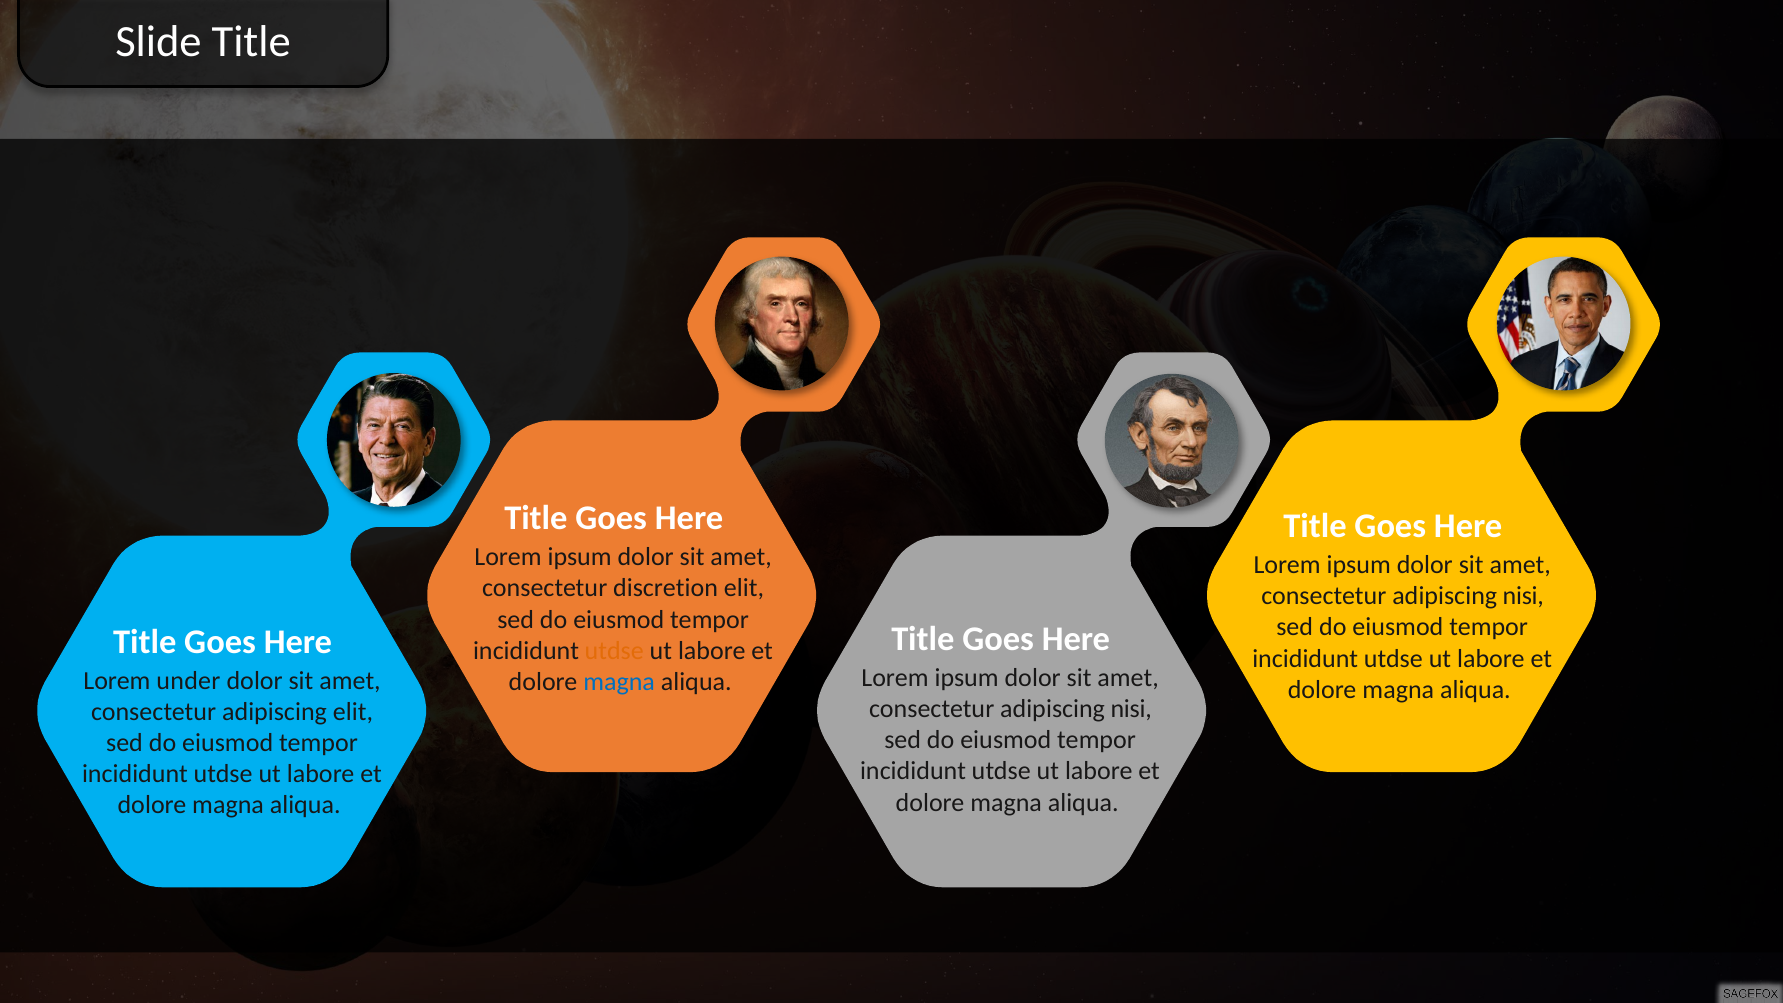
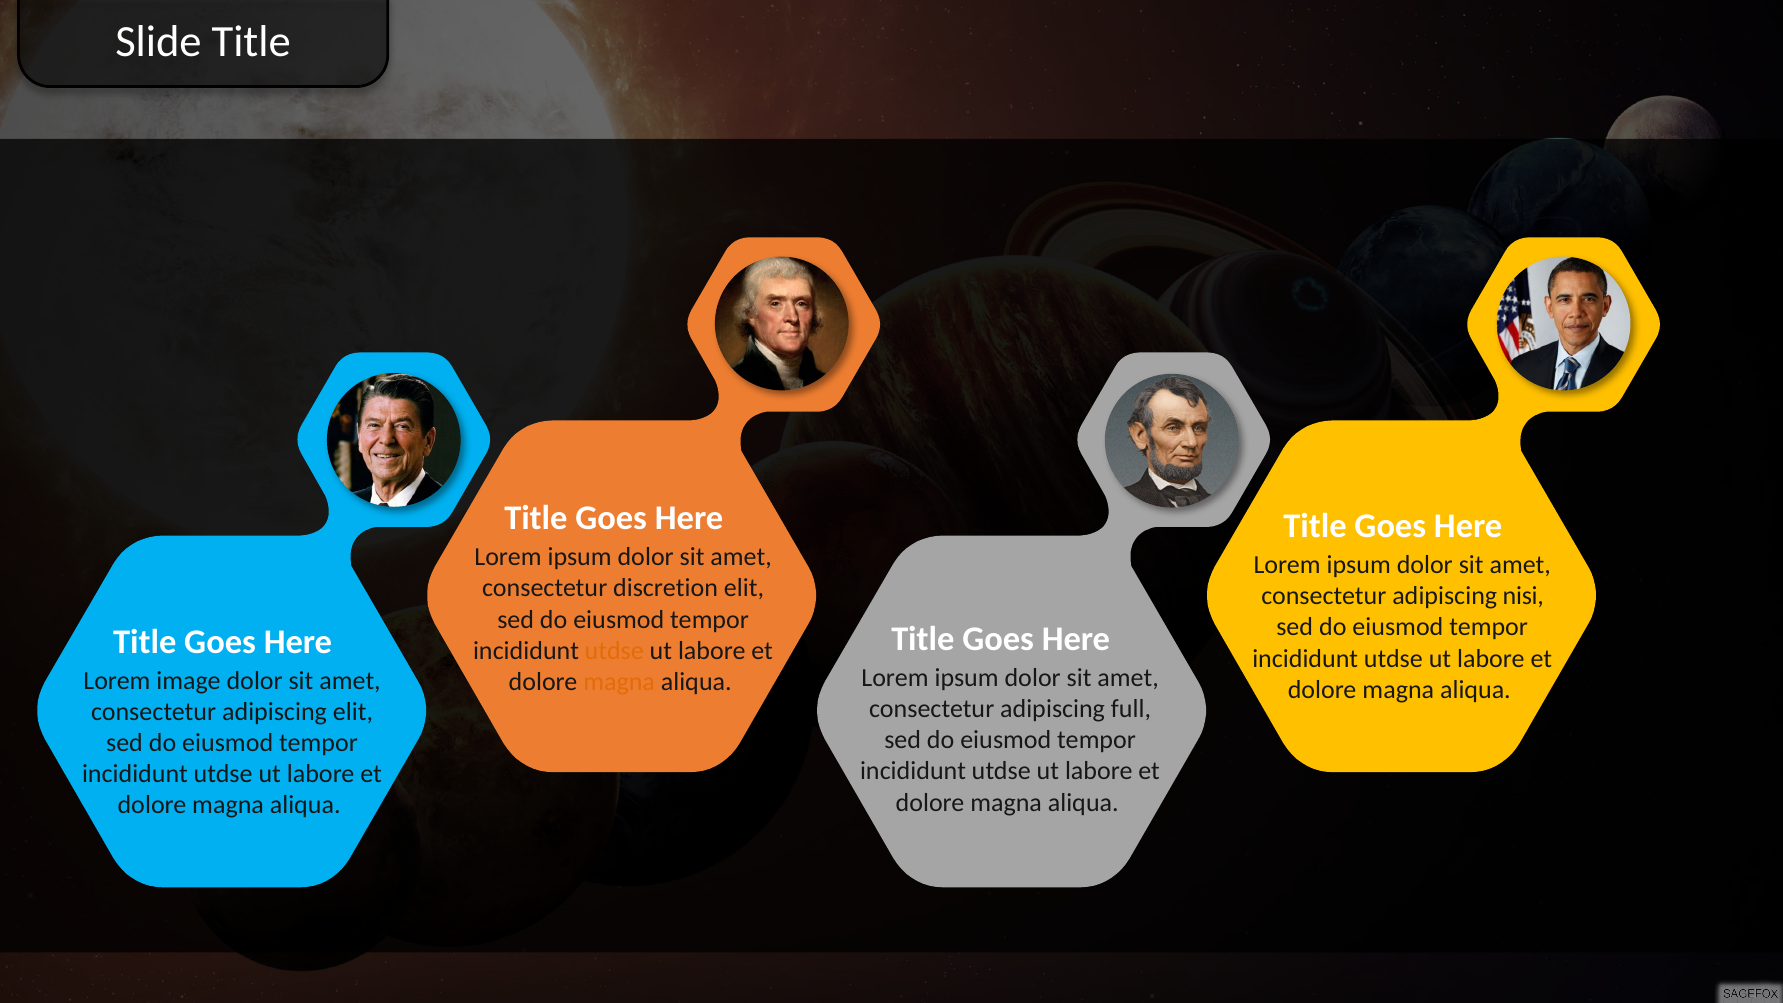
under: under -> image
magna at (619, 682) colour: blue -> orange
nisi at (1131, 709): nisi -> full
